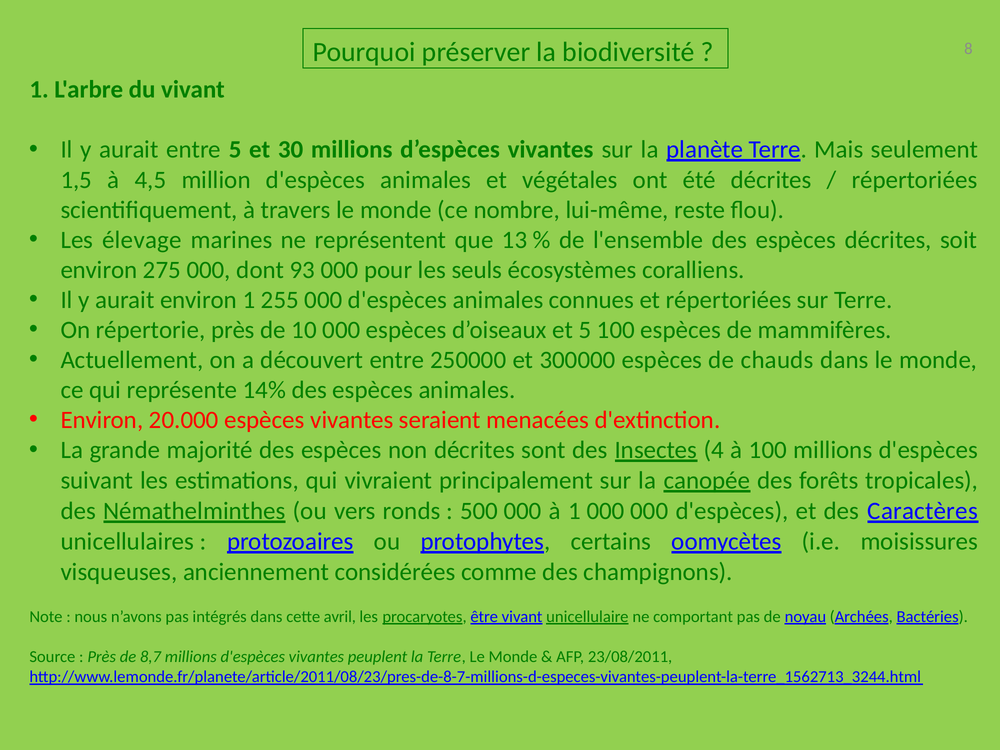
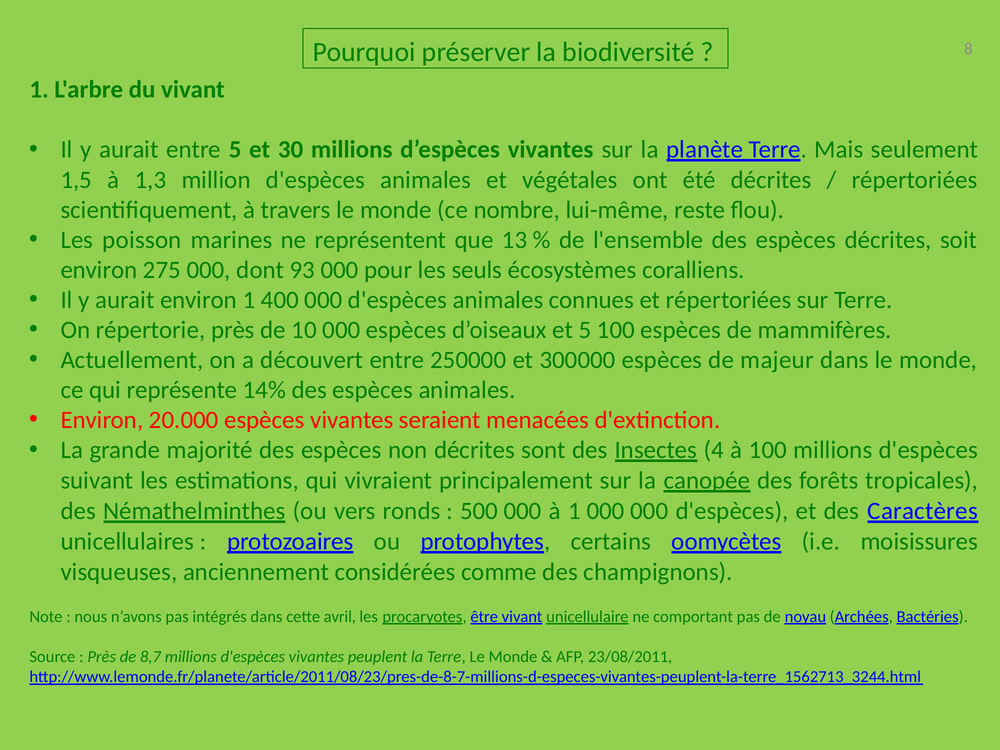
4,5: 4,5 -> 1,3
élevage: élevage -> poisson
255: 255 -> 400
chauds: chauds -> majeur
